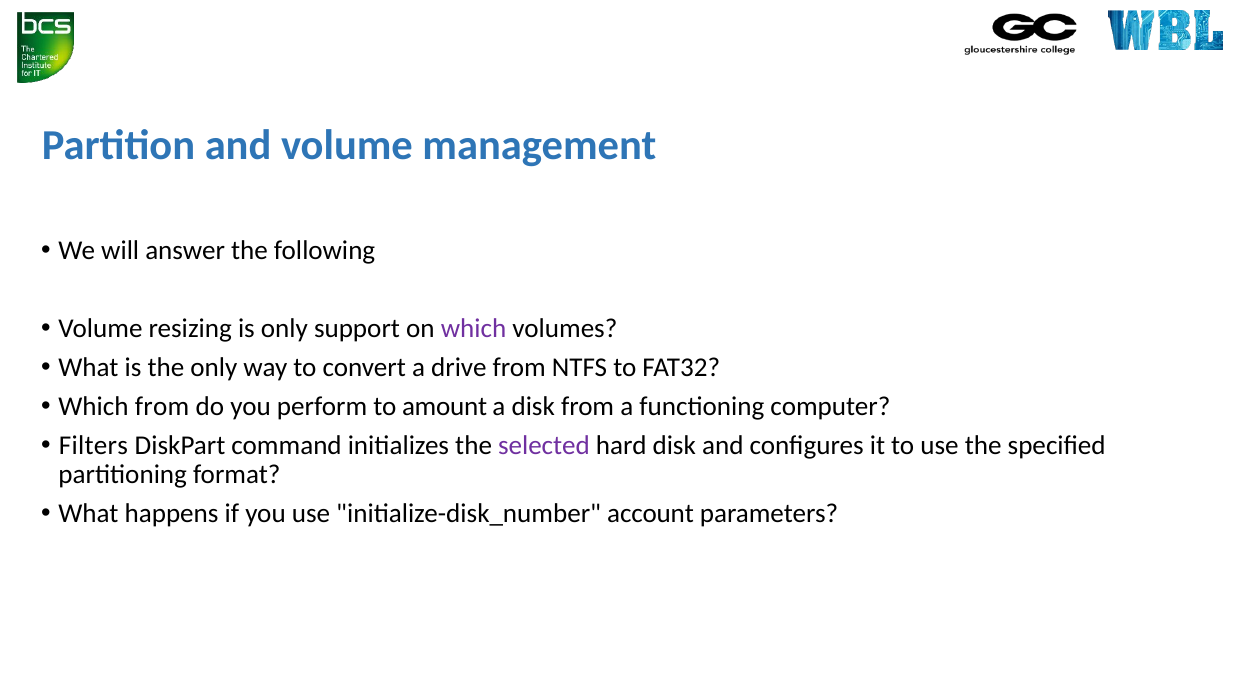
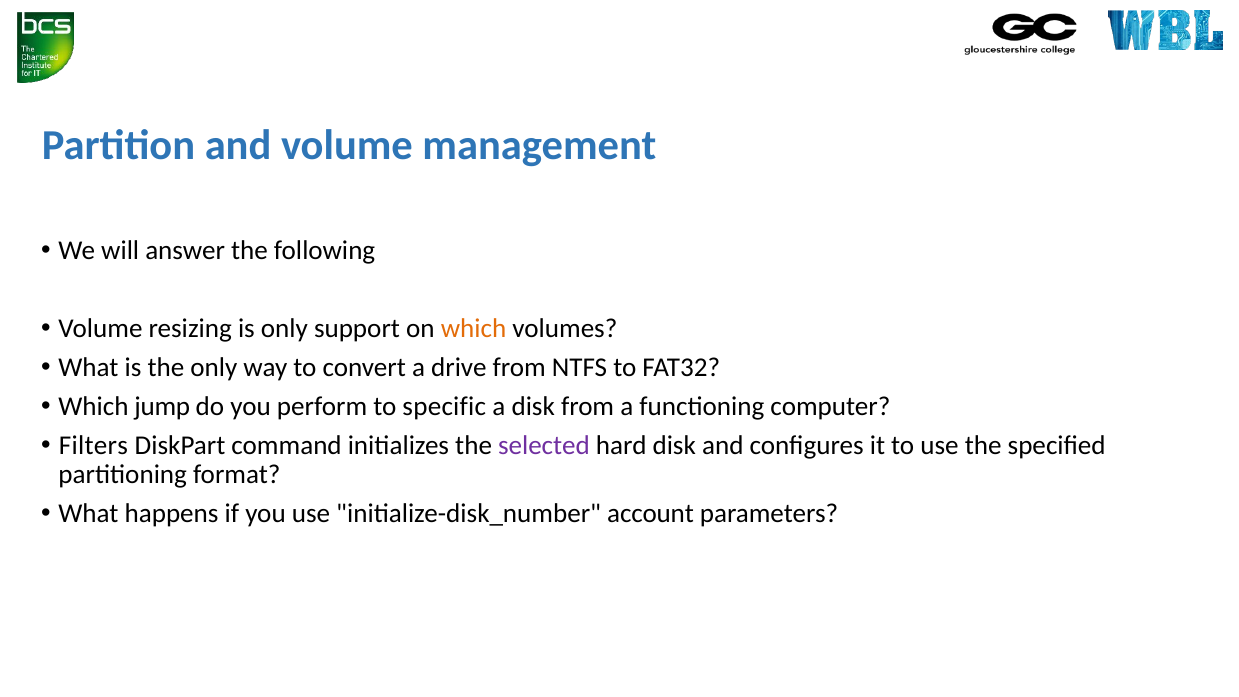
which at (474, 328) colour: purple -> orange
Which from: from -> jump
amount: amount -> specific
